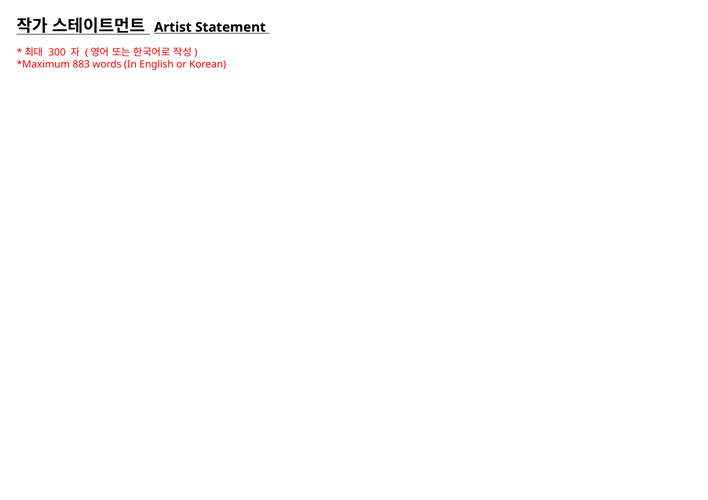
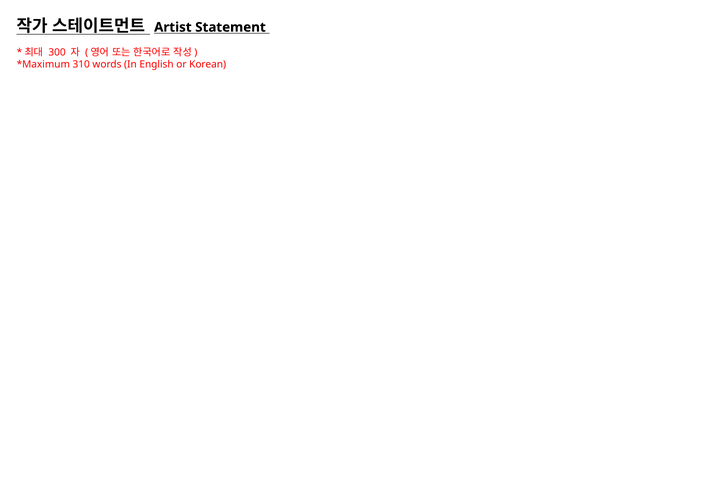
883: 883 -> 310
